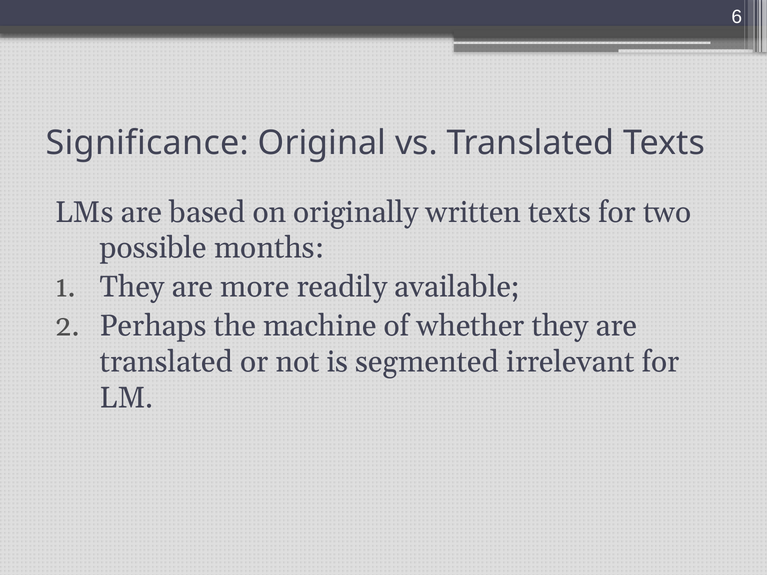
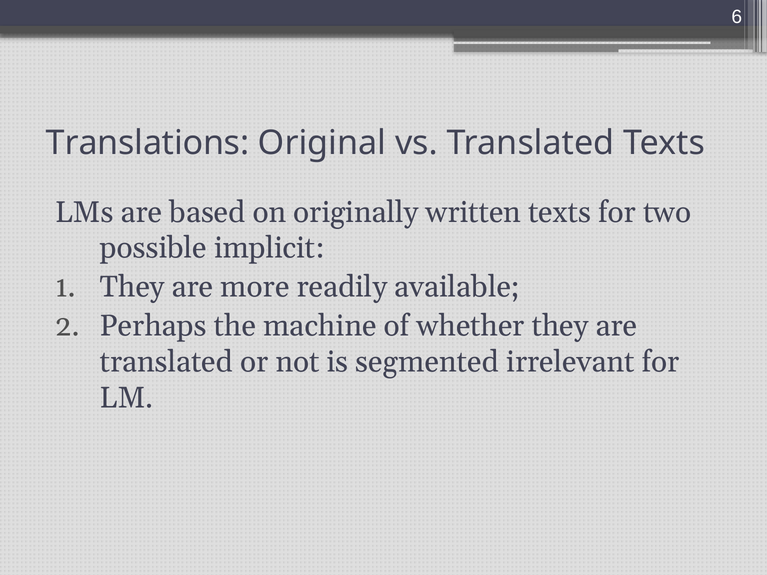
Significance: Significance -> Translations
months: months -> implicit
